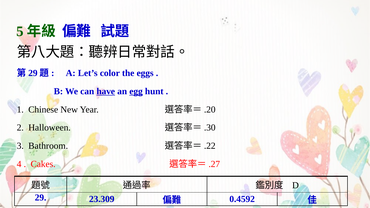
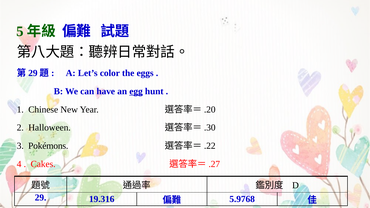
have underline: present -> none
Bathroom: Bathroom -> Pokémons
23.309: 23.309 -> 19.316
0.4592: 0.4592 -> 5.9768
